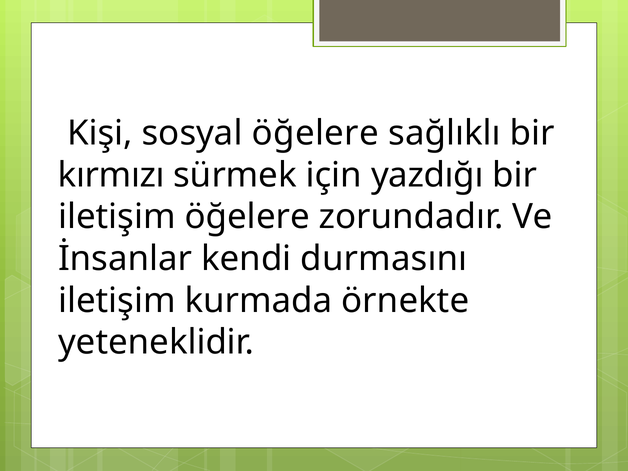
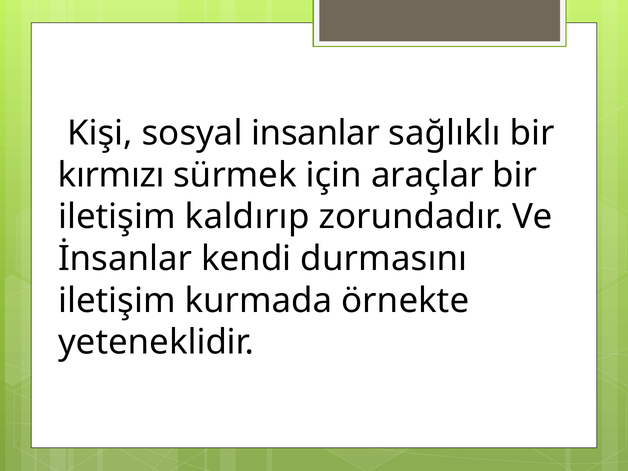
sosyal öğelere: öğelere -> insanlar
yazdığı: yazdığı -> araçlar
iletişim öğelere: öğelere -> kaldırıp
